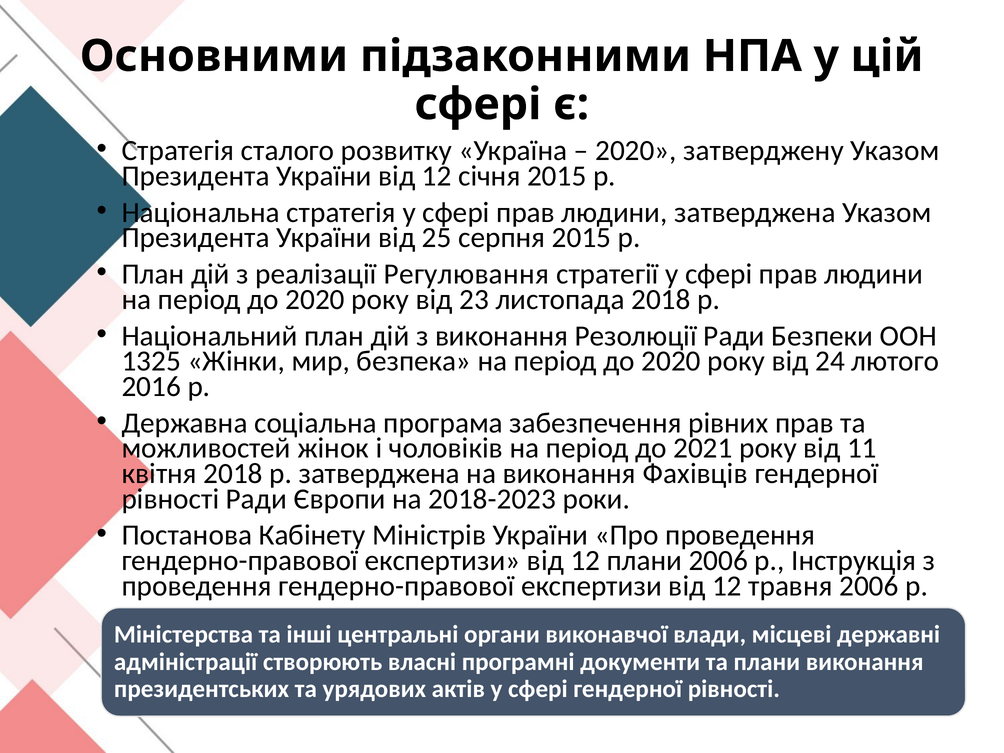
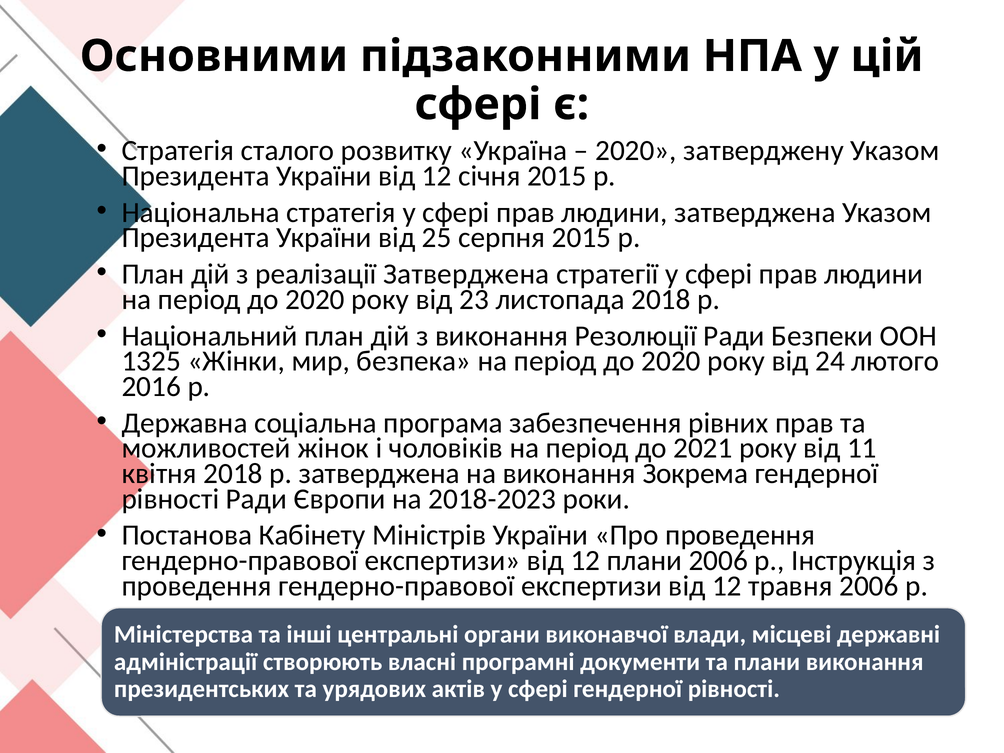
реалізації Регулювання: Регулювання -> Затверджена
Фахівців: Фахівців -> Зокрема
